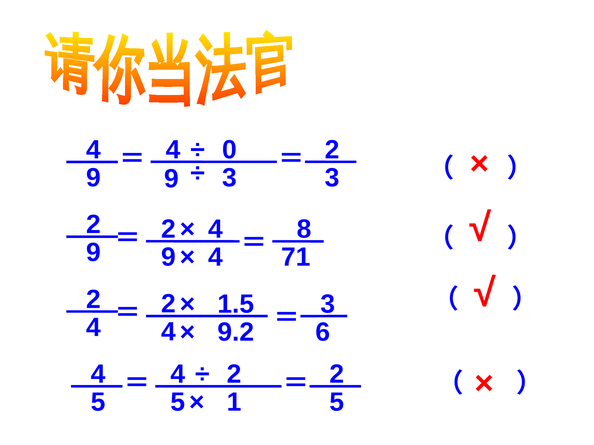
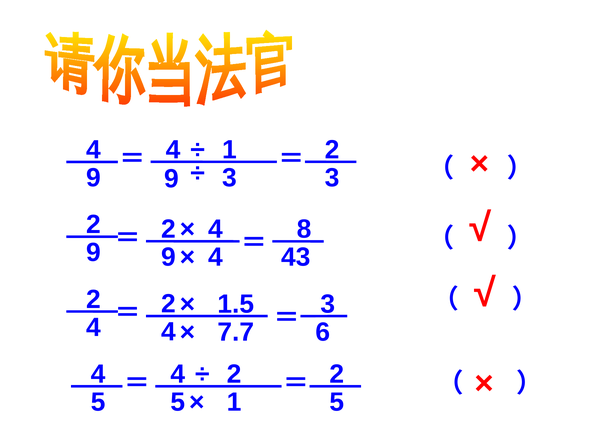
0 at (229, 150): 0 -> 1
71: 71 -> 43
9.2: 9.2 -> 7.7
